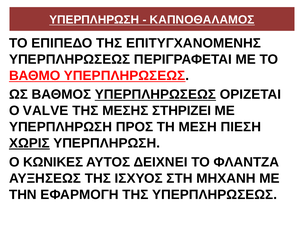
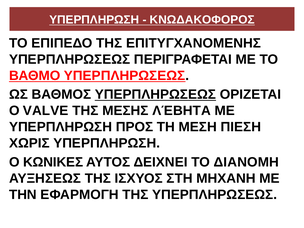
ΚΑΠΝΟΘΑΛΑΜΟΣ: ΚΑΠΝΟΘΑΛΑΜΟΣ -> ΚΝΩΔΑΚΟΦΟΡΟΣ
ΣΤΗΡΙΖΕΙ: ΣΤΗΡΙΖΕΙ -> ΛΈΒΗΤΑ
ΧΩΡΙΣ underline: present -> none
ΦΛΑΝΤΖΑ: ΦΛΑΝΤΖΑ -> ΔΙΑΝΟΜΗ
